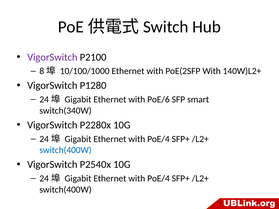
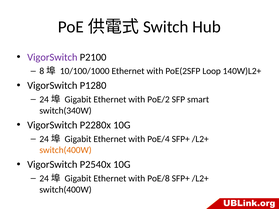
PoE(2SFP With: With -> Loop
PoE/6: PoE/6 -> PoE/2
switch(400W at (66, 150) colour: blue -> orange
PoE/4 at (158, 179): PoE/4 -> PoE/8
